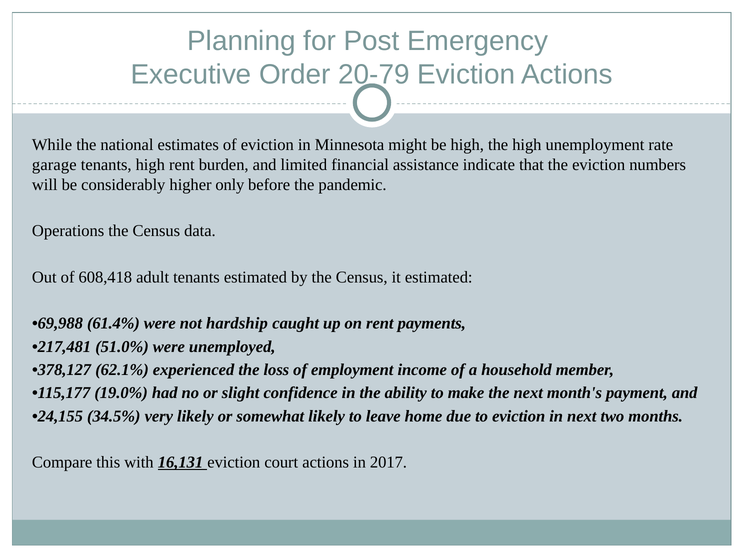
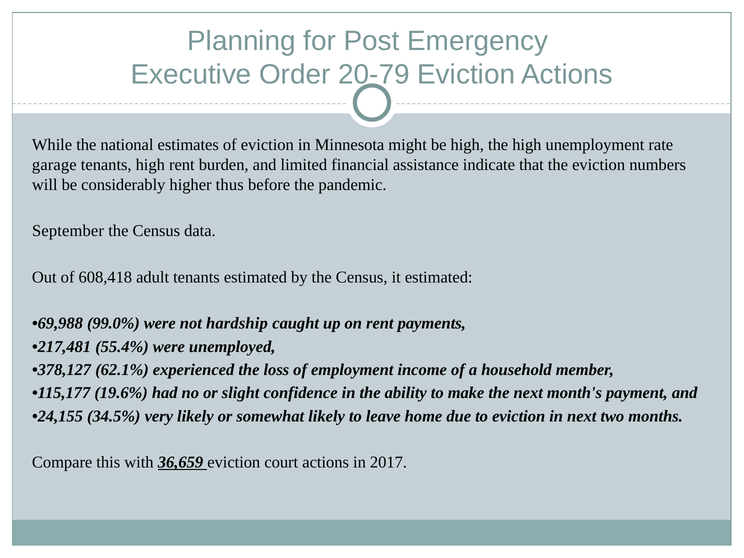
only: only -> thus
Operations: Operations -> September
61.4%: 61.4% -> 99.0%
51.0%: 51.0% -> 55.4%
19.0%: 19.0% -> 19.6%
16,131: 16,131 -> 36,659
